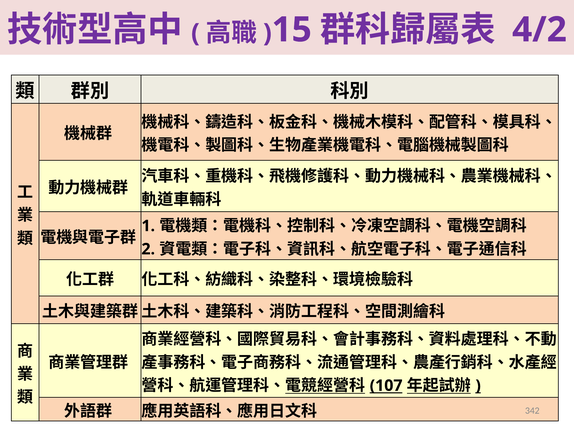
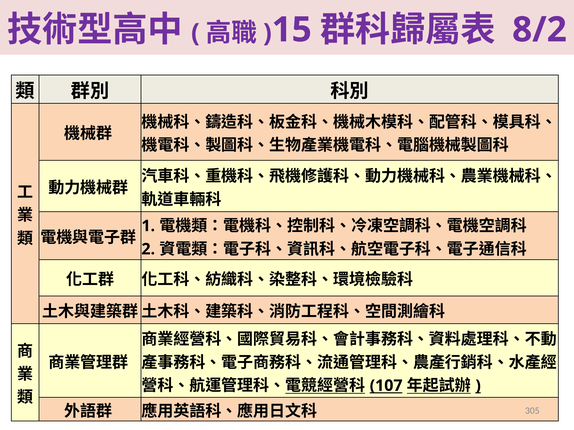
4/2: 4/2 -> 8/2
342: 342 -> 305
